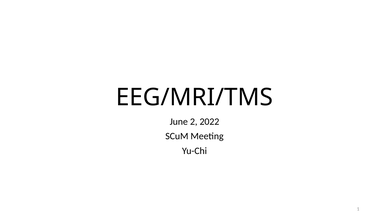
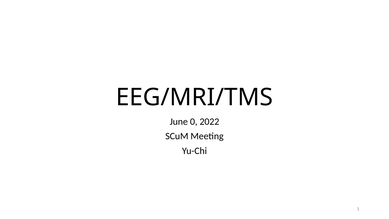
2: 2 -> 0
